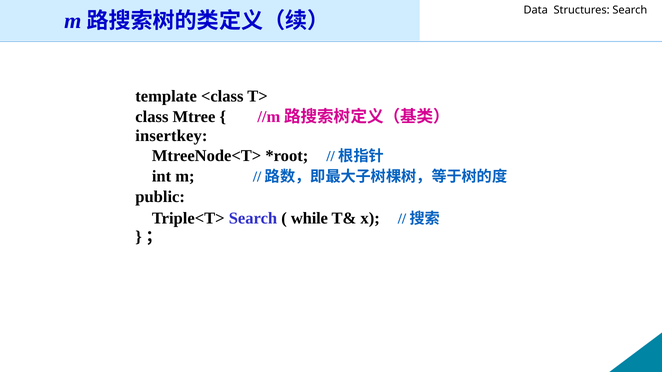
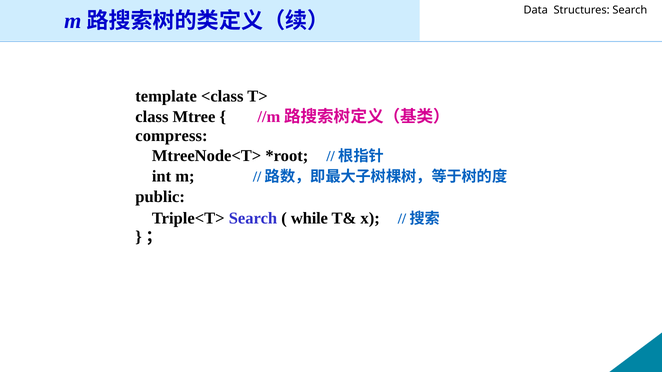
insertkey: insertkey -> compress
